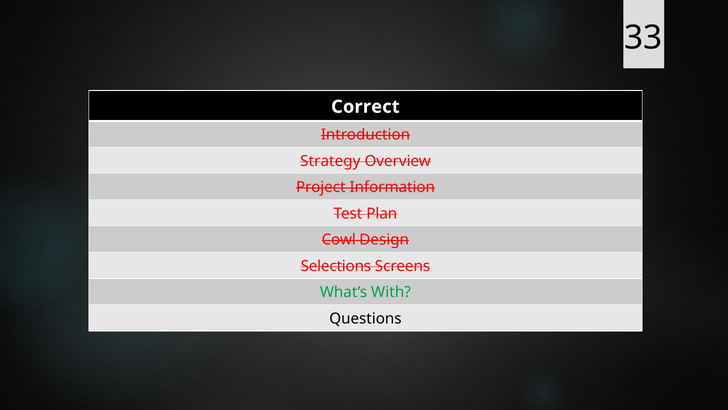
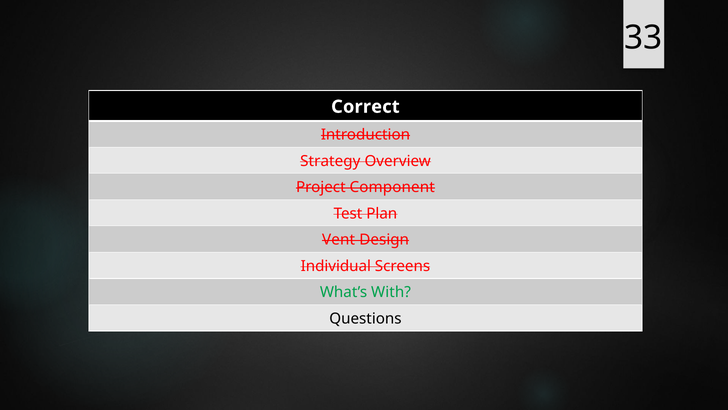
Information: Information -> Component
Cowl: Cowl -> Vent
Selections: Selections -> Individual
